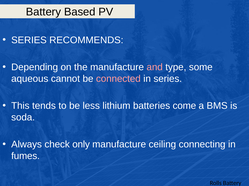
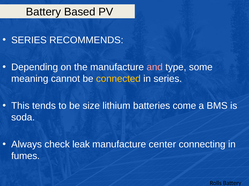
aqueous: aqueous -> meaning
connected colour: pink -> yellow
less: less -> size
only: only -> leak
ceiling: ceiling -> center
